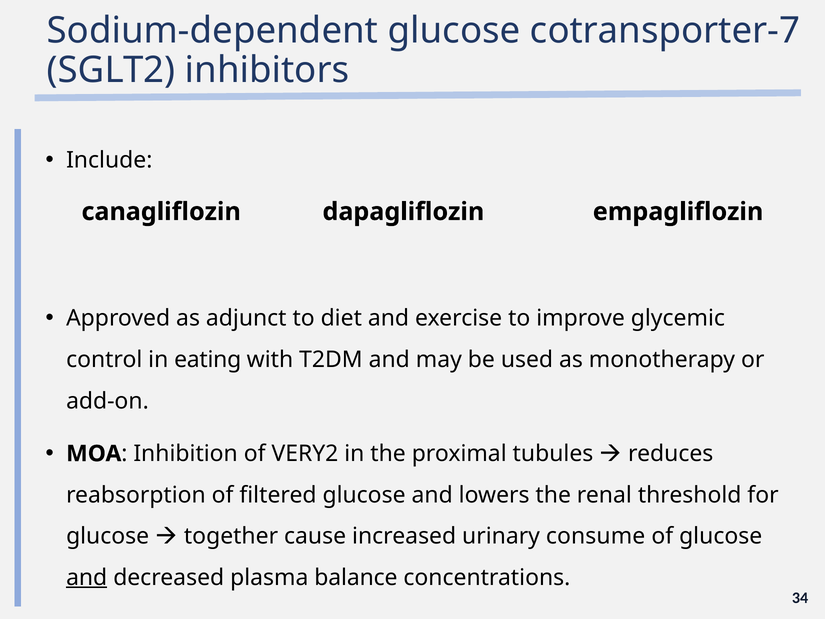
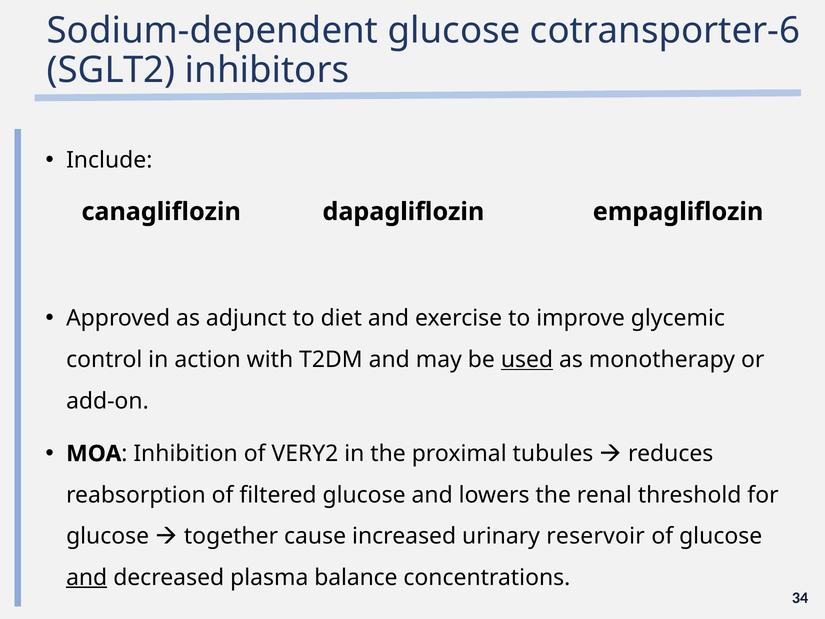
cotransporter-7: cotransporter-7 -> cotransporter-6
eating: eating -> action
used underline: none -> present
consume: consume -> reservoir
